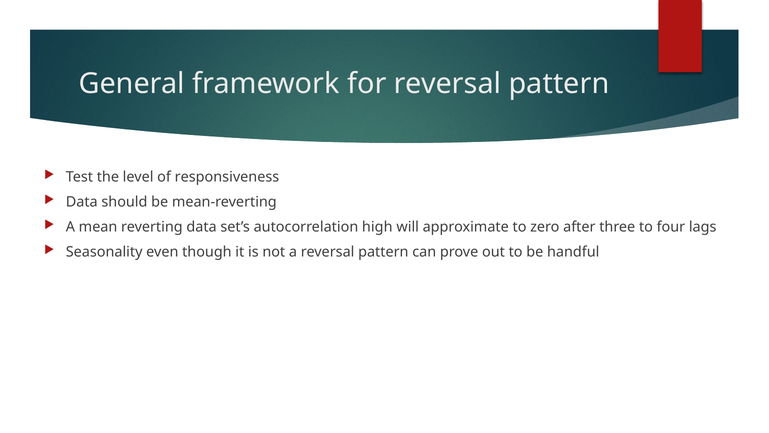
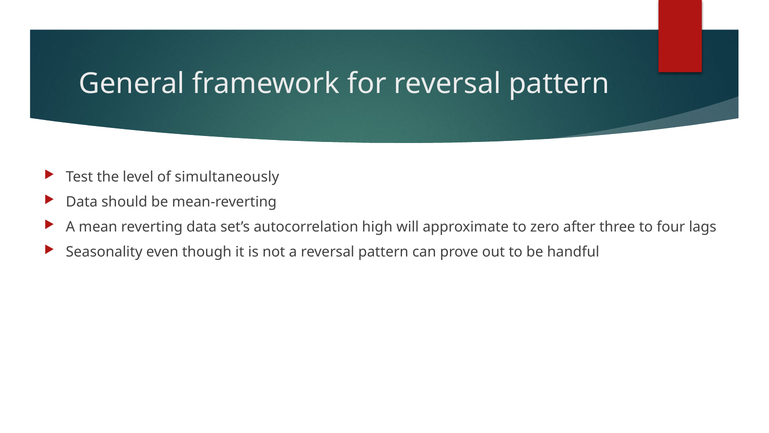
responsiveness: responsiveness -> simultaneously
